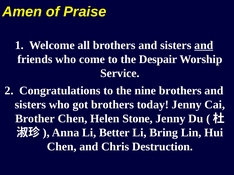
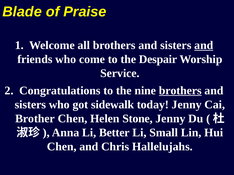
Amen: Amen -> Blade
brothers at (180, 91) underline: none -> present
got brothers: brothers -> sidewalk
Bring: Bring -> Small
Destruction: Destruction -> Hallelujahs
